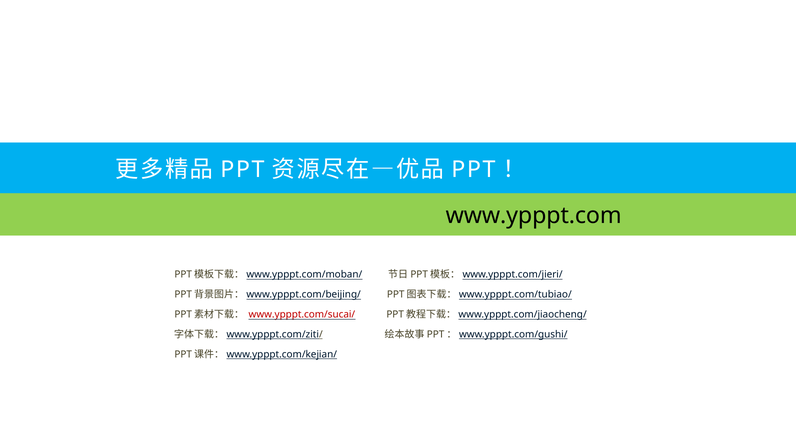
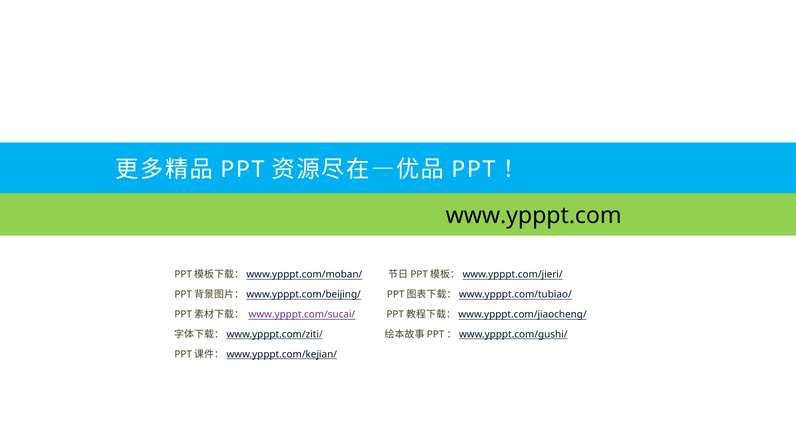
www.ypppt.com/sucai/ colour: red -> purple
